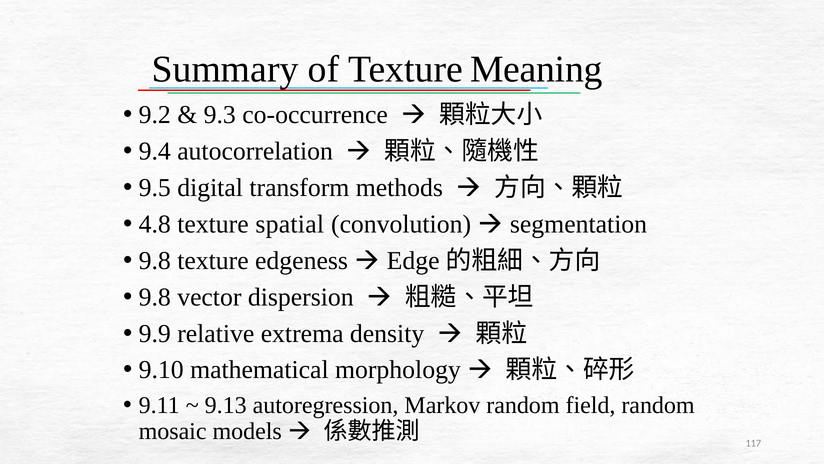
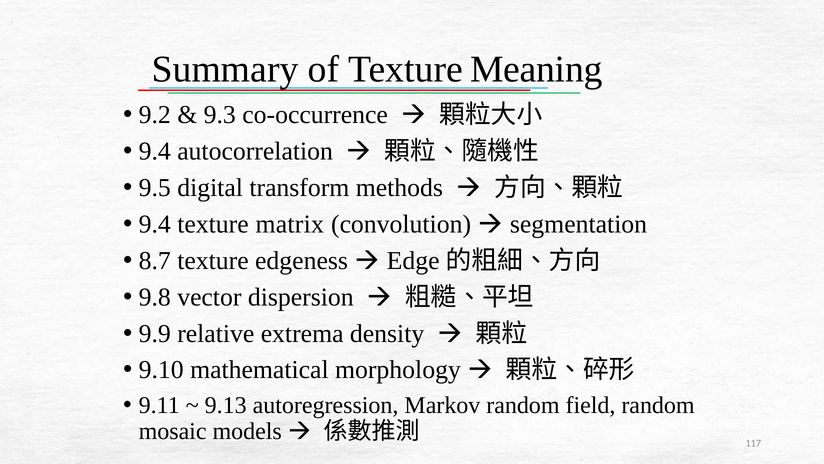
4.8 at (155, 224): 4.8 -> 9.4
spatial: spatial -> matrix
9.8 at (155, 260): 9.8 -> 8.7
